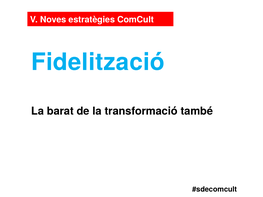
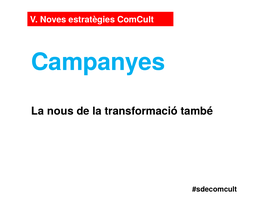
Fidelització: Fidelització -> Campanyes
barat: barat -> nous
